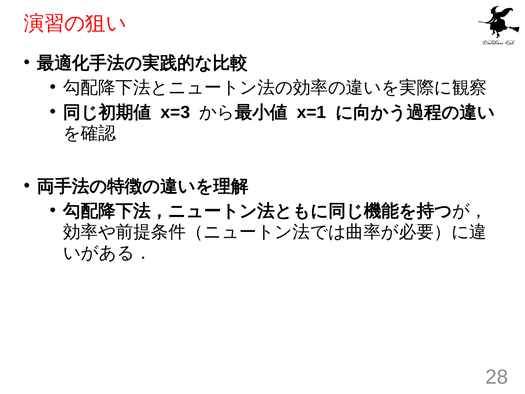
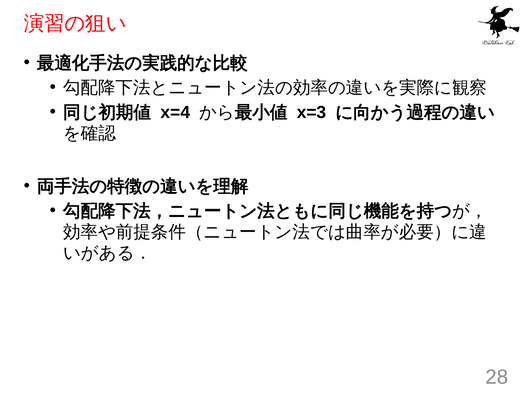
x=3: x=3 -> x=4
x=1: x=1 -> x=3
